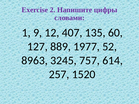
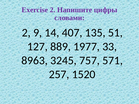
1 at (26, 33): 1 -> 2
12: 12 -> 14
60: 60 -> 51
52: 52 -> 33
614: 614 -> 571
